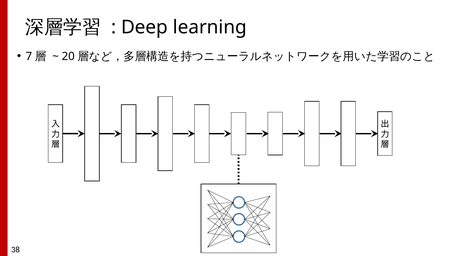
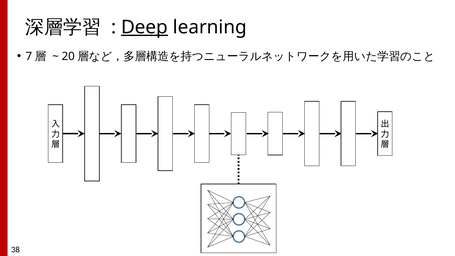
Deep underline: none -> present
